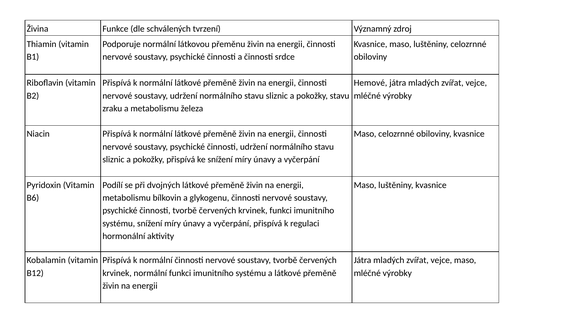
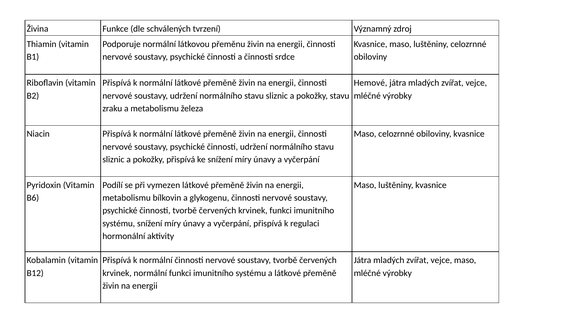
dvojných: dvojných -> vymezen
